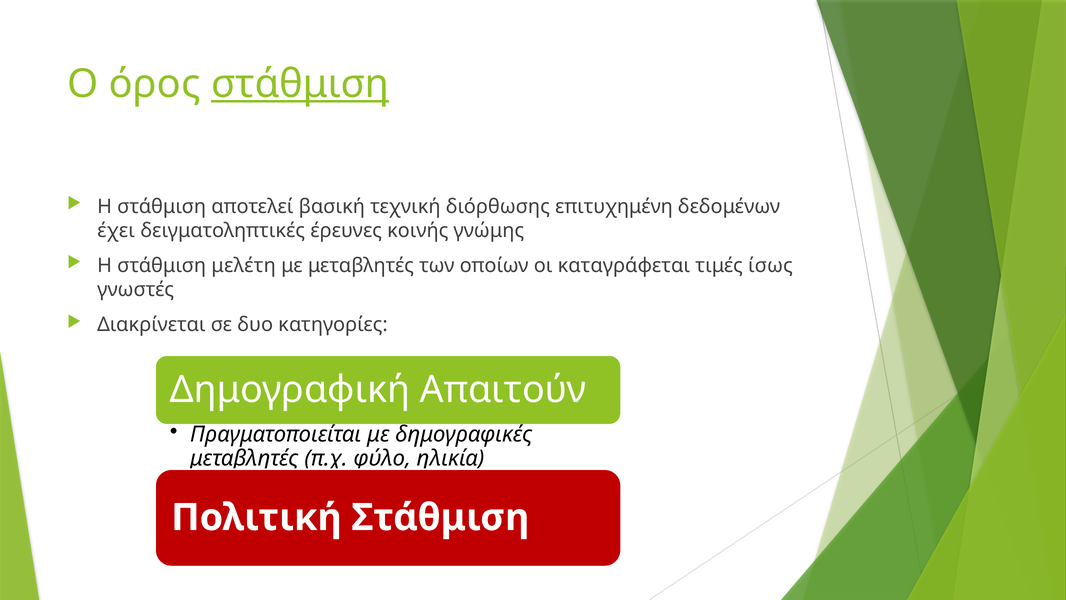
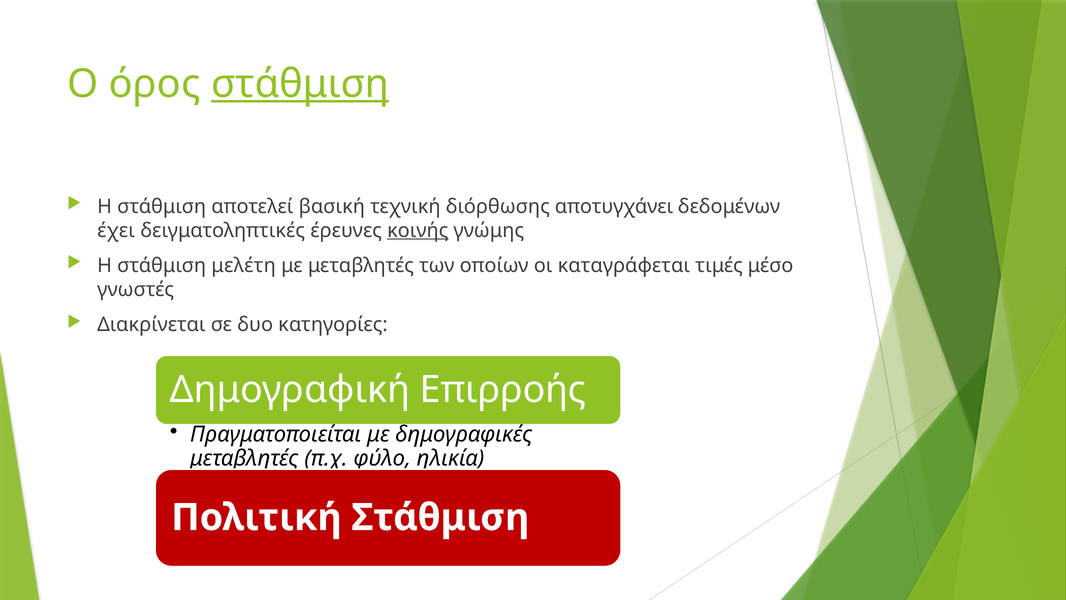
επιτυχημένη: επιτυχημένη -> αποτυγχάνει
κοινής underline: none -> present
ίσως: ίσως -> μέσο
Απαιτούν: Απαιτούν -> Επιρροής
